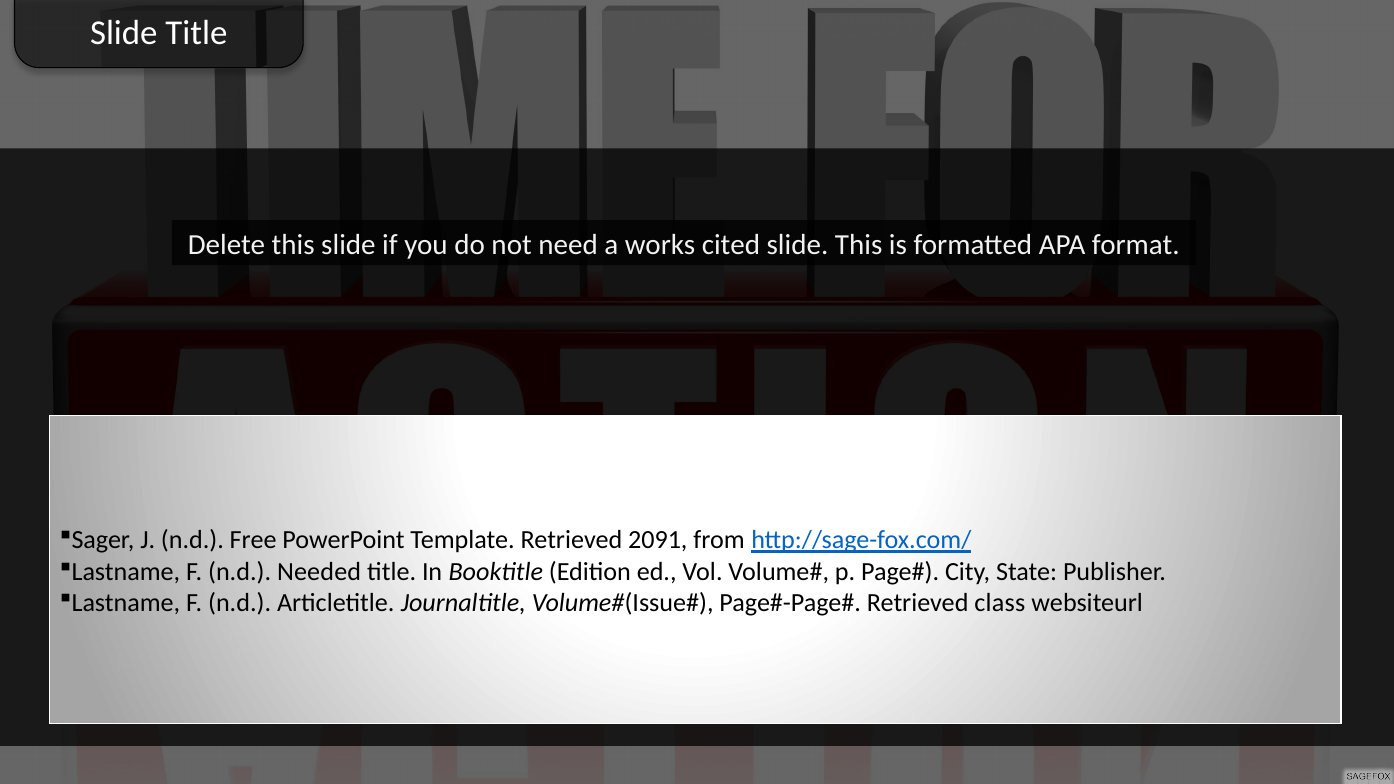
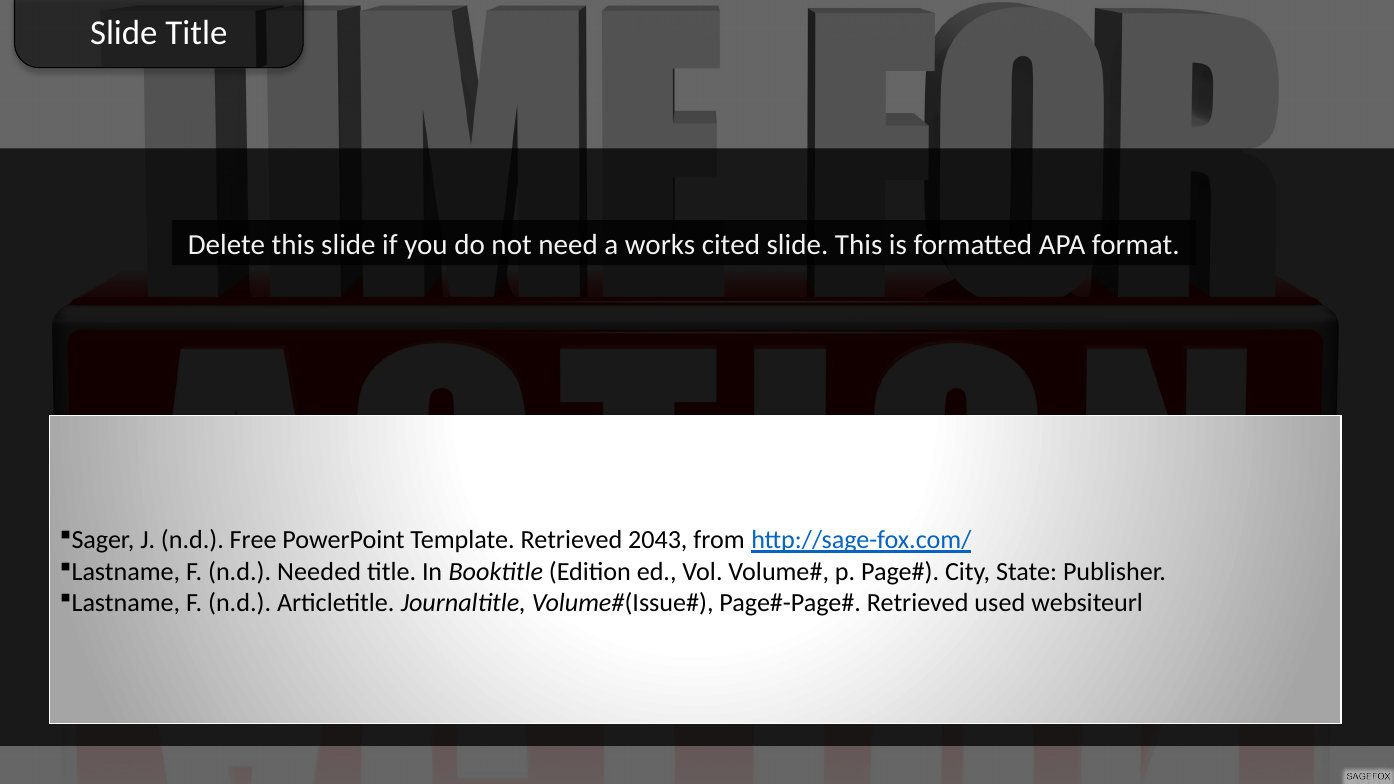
2091: 2091 -> 2043
class: class -> used
